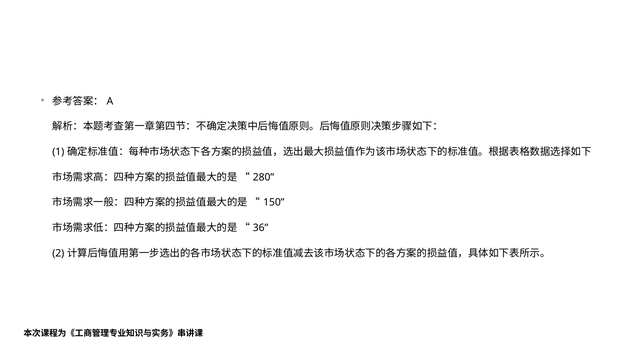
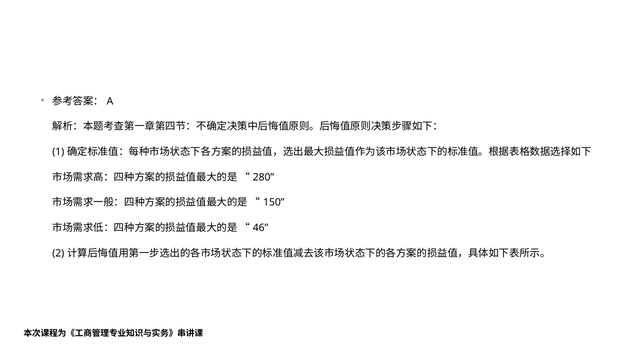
36: 36 -> 46
